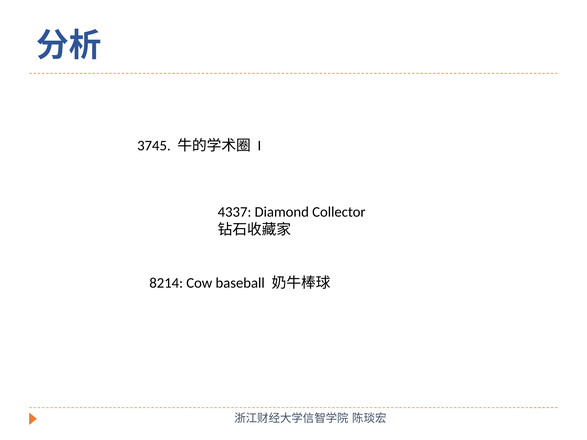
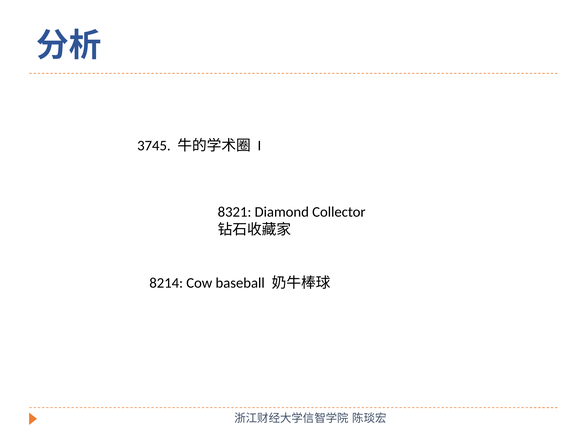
4337: 4337 -> 8321
